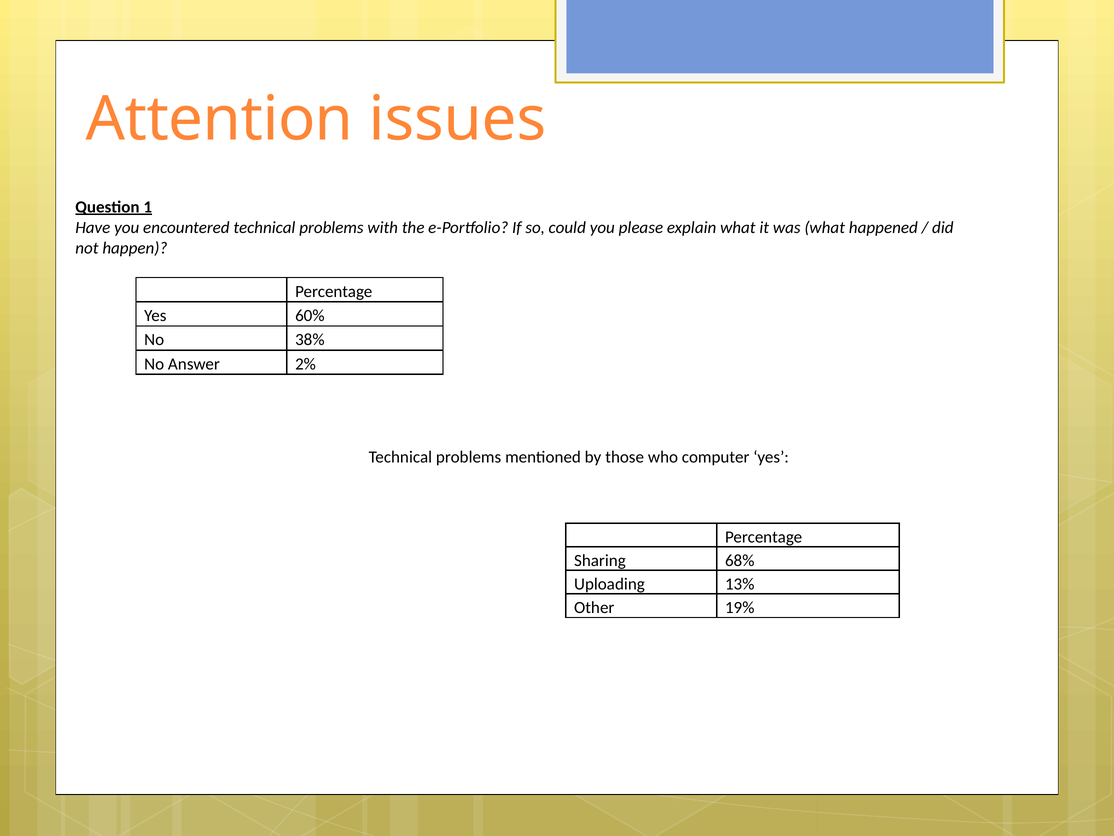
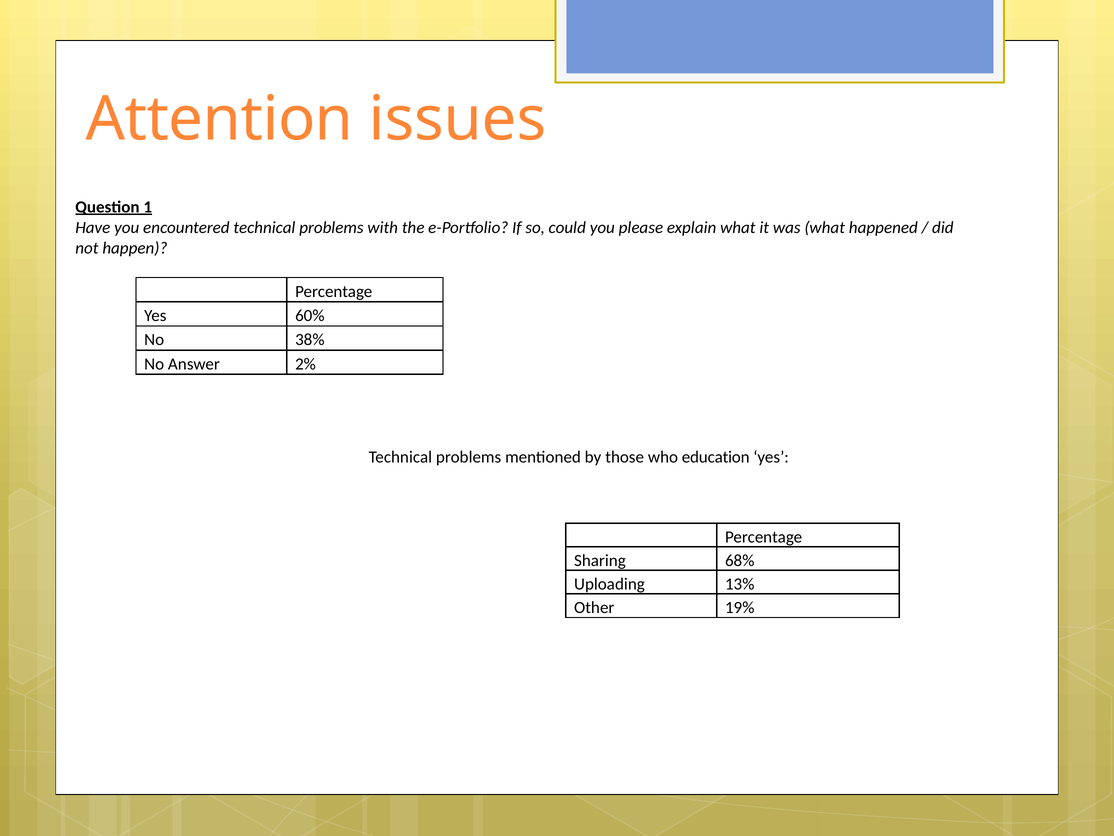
computer: computer -> education
